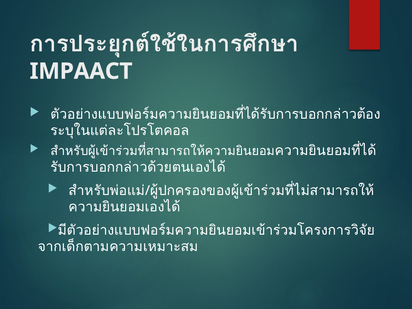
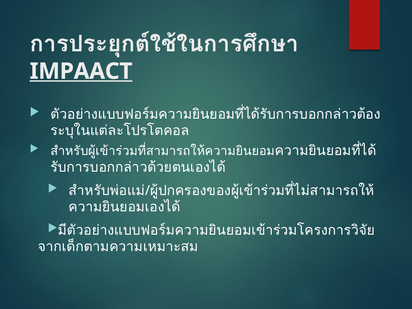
IMPAACT underline: none -> present
